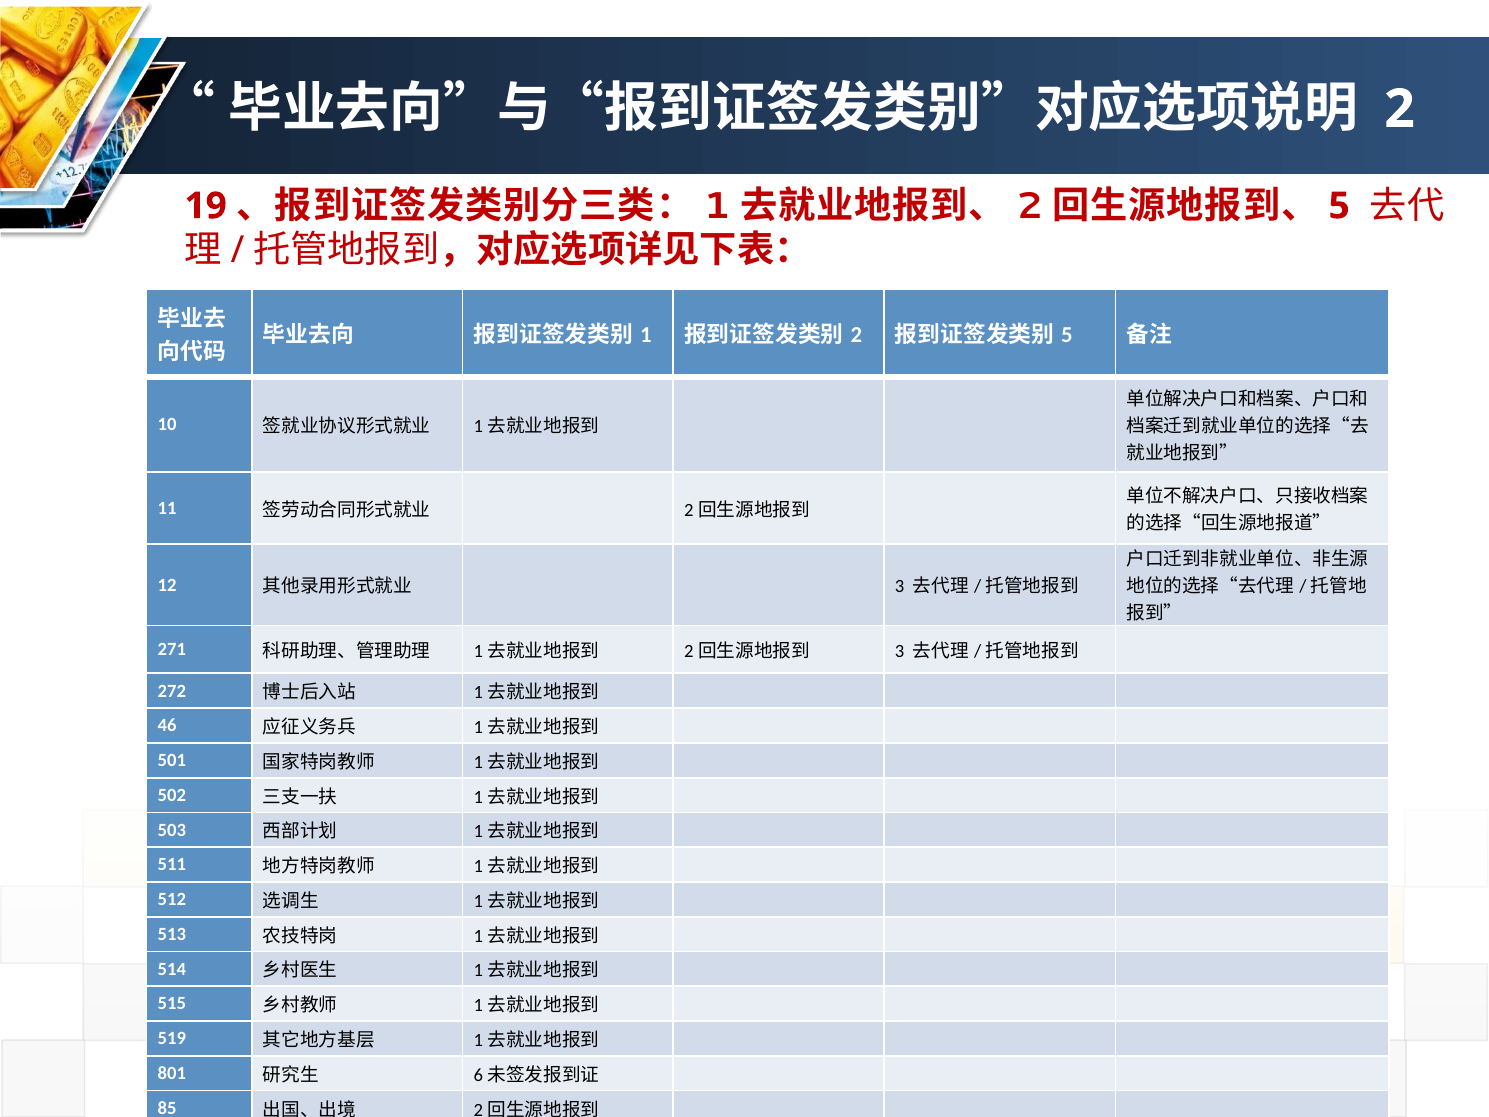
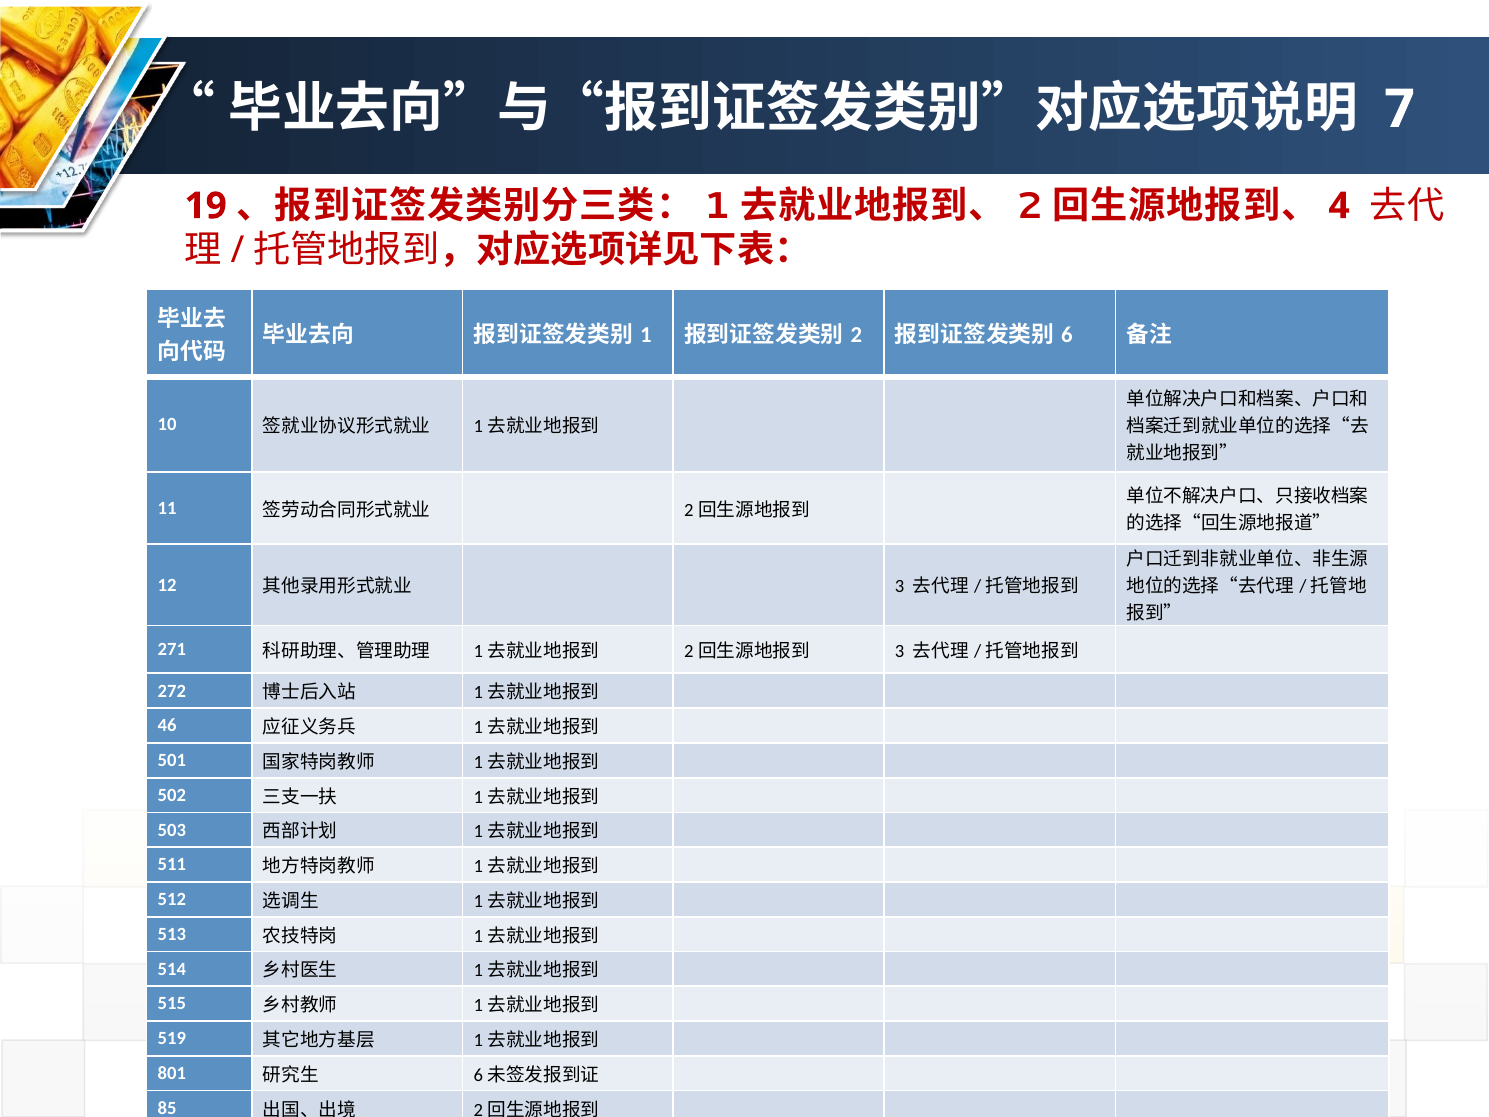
2 at (1399, 109): 2 -> 7
5 at (1339, 206): 5 -> 4
5 at (1067, 335): 5 -> 6
